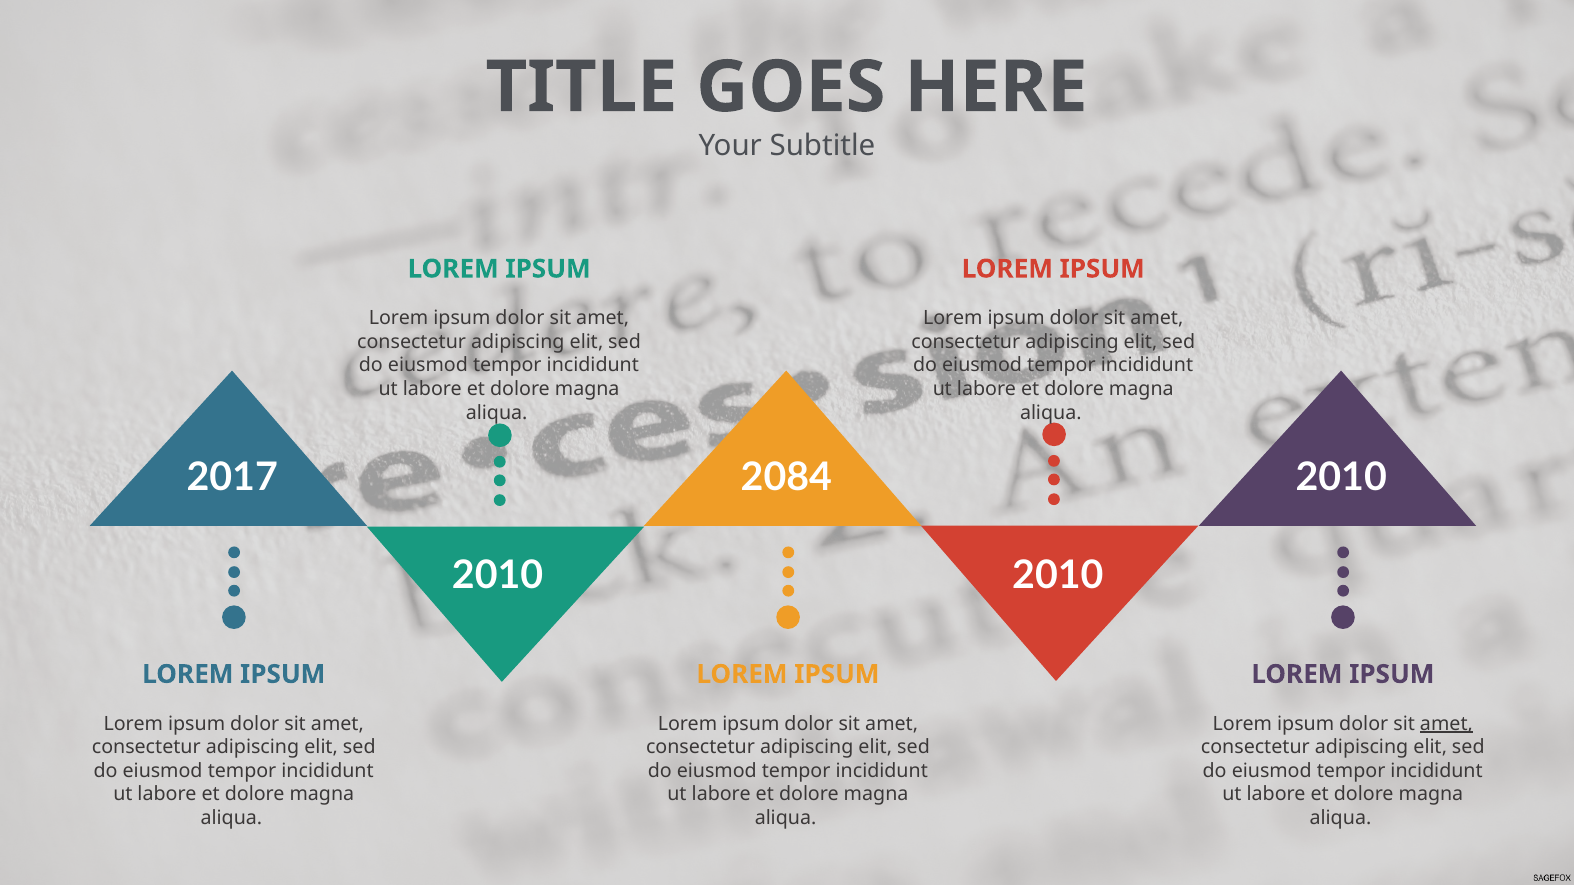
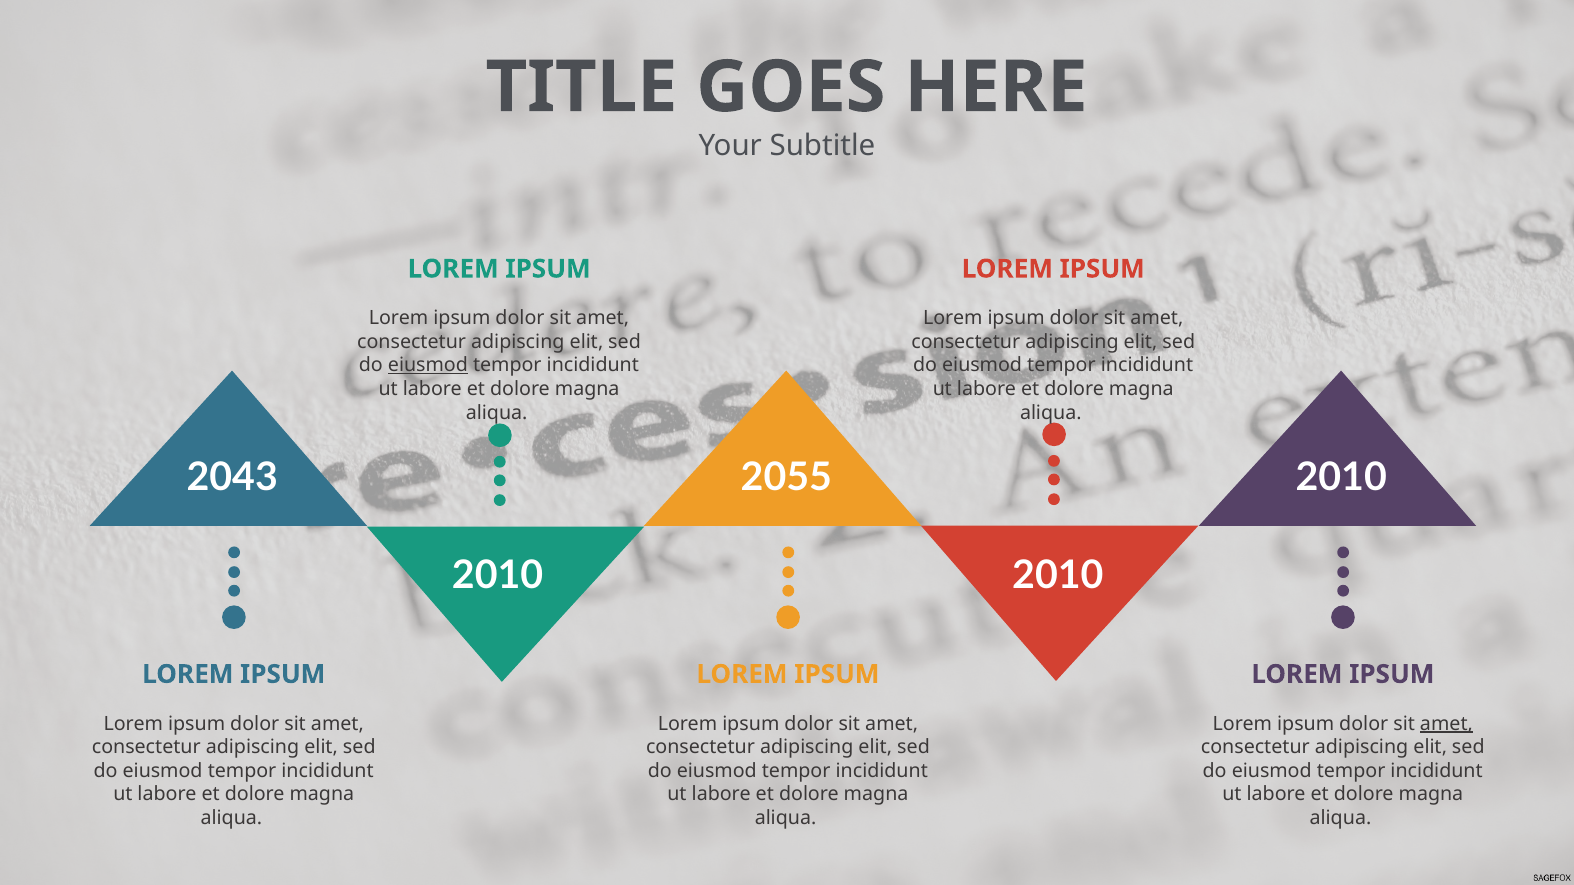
eiusmod at (428, 366) underline: none -> present
2017: 2017 -> 2043
2084: 2084 -> 2055
